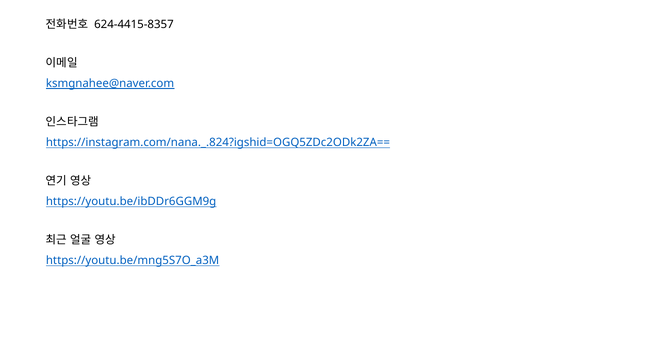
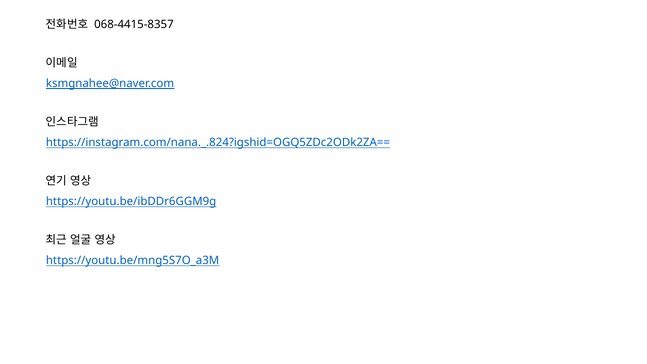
624-4415-8357: 624-4415-8357 -> 068-4415-8357
